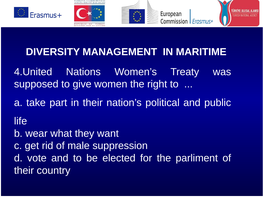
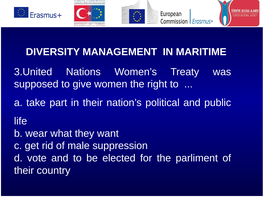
4.United: 4.United -> 3.United
